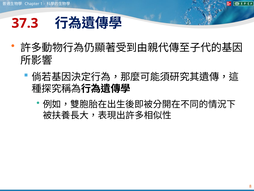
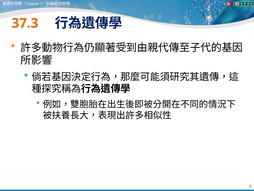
37.3 colour: red -> orange
